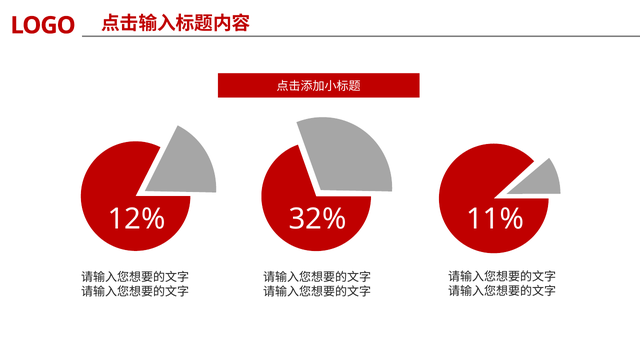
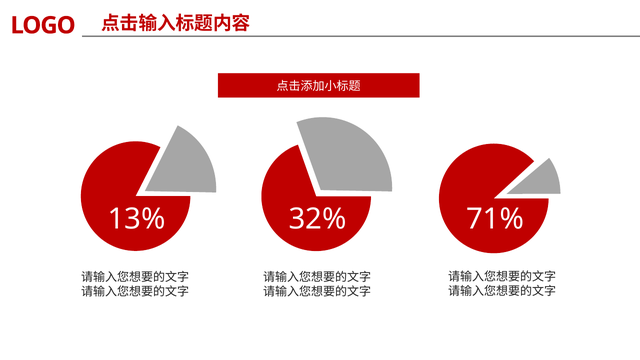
12%: 12% -> 13%
11%: 11% -> 71%
